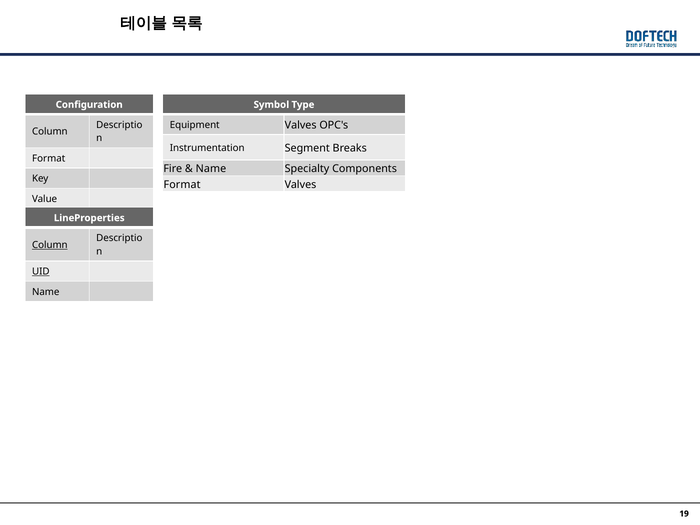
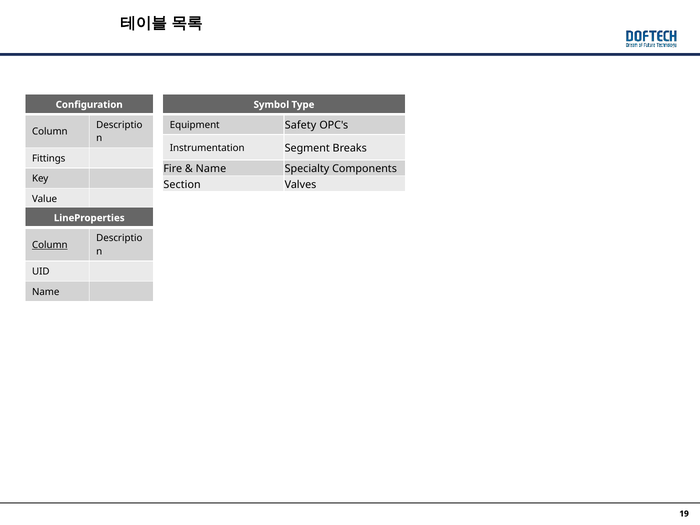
Equipment Valves: Valves -> Safety
Format at (49, 158): Format -> Fittings
Format at (182, 185): Format -> Section
UID underline: present -> none
